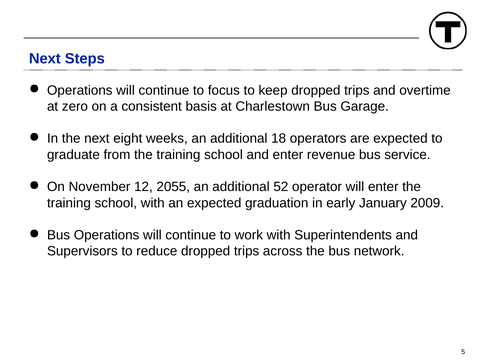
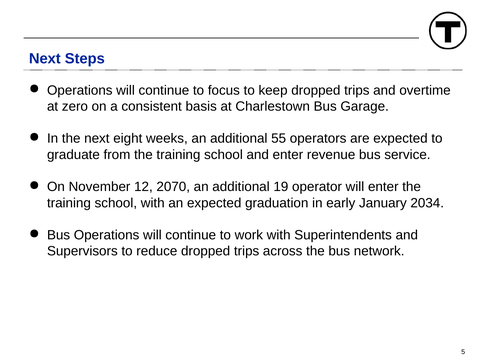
18: 18 -> 55
2055: 2055 -> 2070
52: 52 -> 19
2009: 2009 -> 2034
